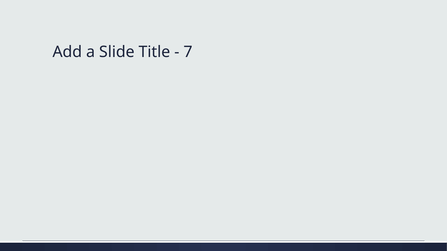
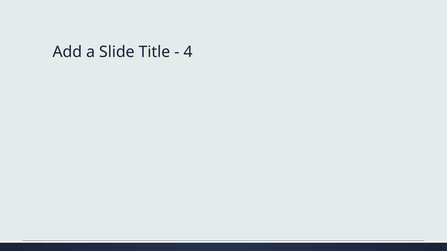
7: 7 -> 4
